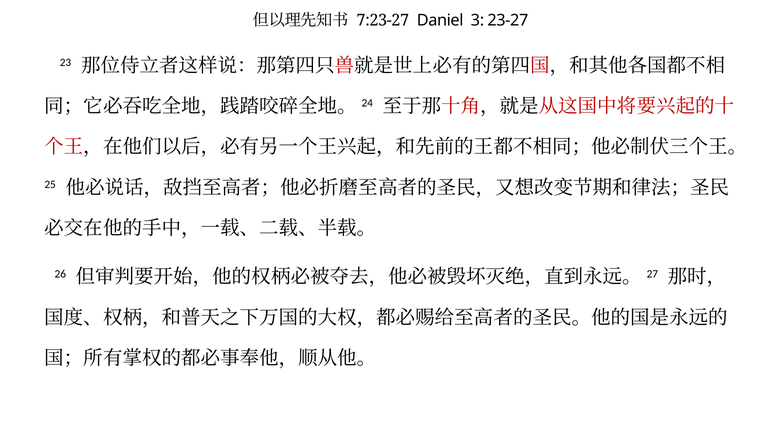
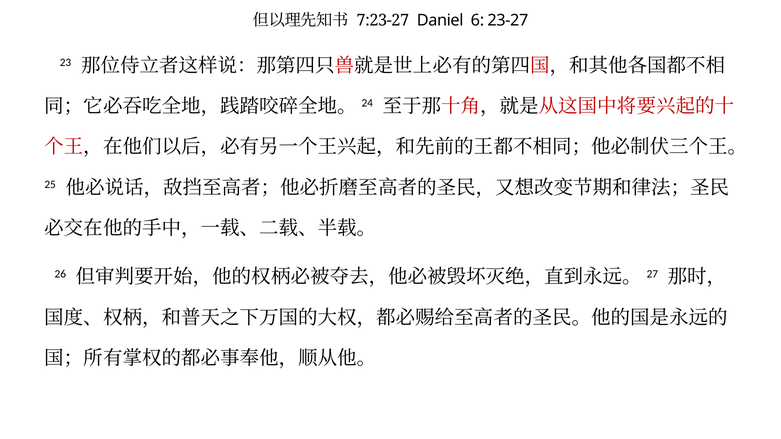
3: 3 -> 6
